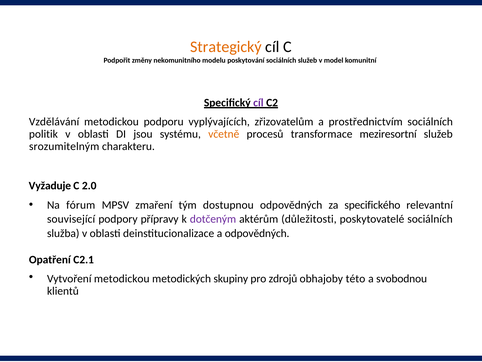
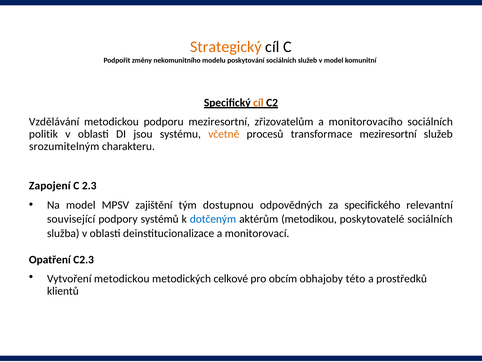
cíl at (258, 103) colour: purple -> orange
podporu vyplývajících: vyplývajících -> meziresortní
prostřednictvím: prostřednictvím -> monitorovacího
Vyžaduje: Vyžaduje -> Zapojení
2.0: 2.0 -> 2.3
Na fórum: fórum -> model
zmaření: zmaření -> zajištění
přípravy: přípravy -> systémů
dotčeným colour: purple -> blue
důležitosti: důležitosti -> metodikou
a odpovědných: odpovědných -> monitorovací
C2.1: C2.1 -> C2.3
skupiny: skupiny -> celkové
zdrojů: zdrojů -> obcím
svobodnou: svobodnou -> prostředků
